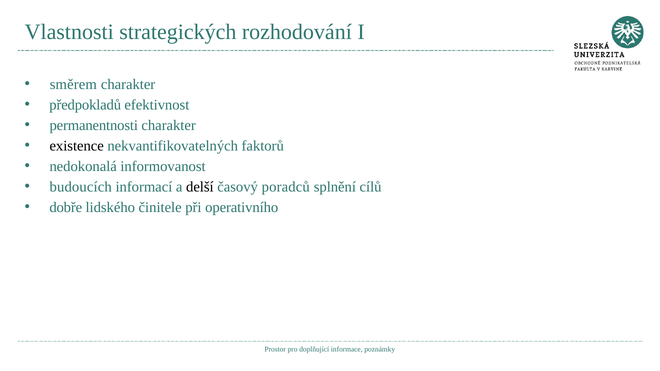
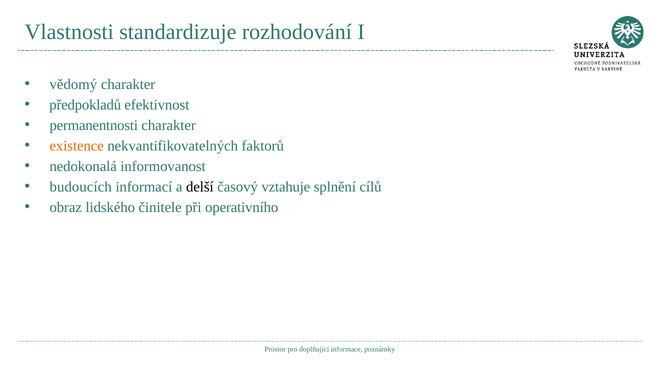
strategických: strategických -> standardizuje
směrem: směrem -> vědomý
existence colour: black -> orange
poradců: poradců -> vztahuje
dobře: dobře -> obraz
